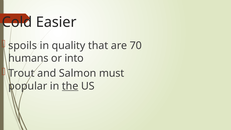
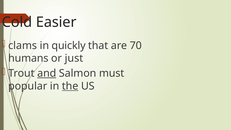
spoils: spoils -> clams
quality: quality -> quickly
into: into -> just
and underline: none -> present
